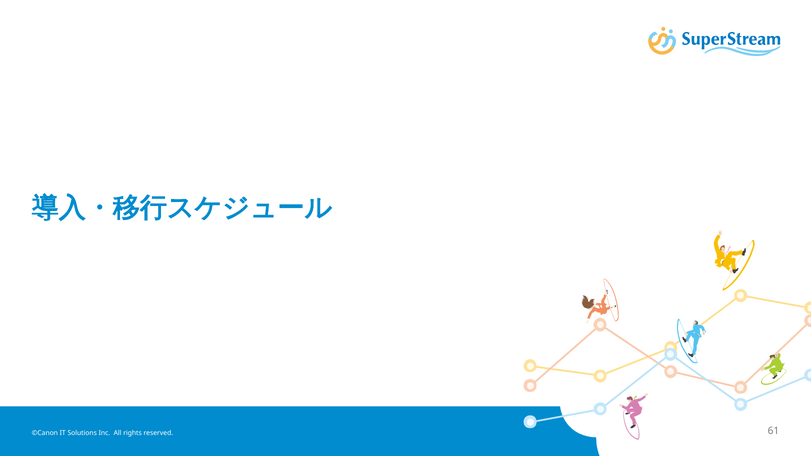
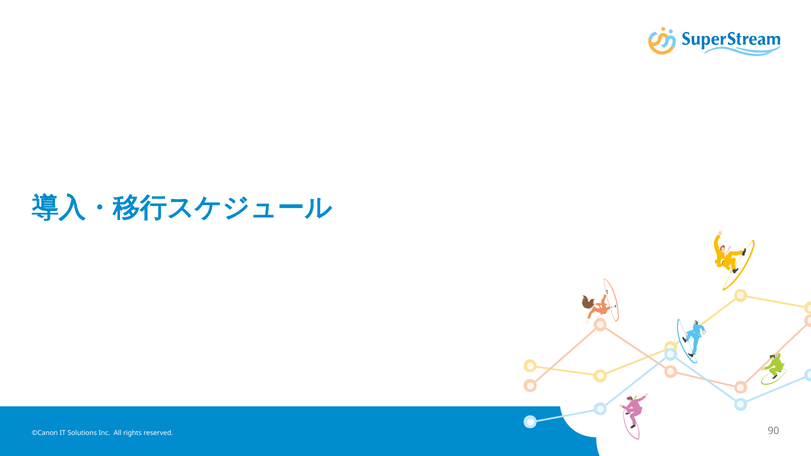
61: 61 -> 90
